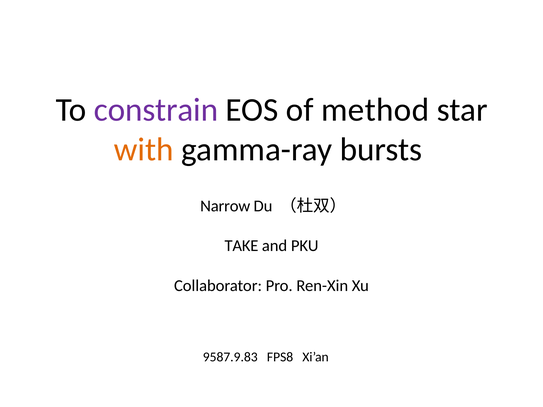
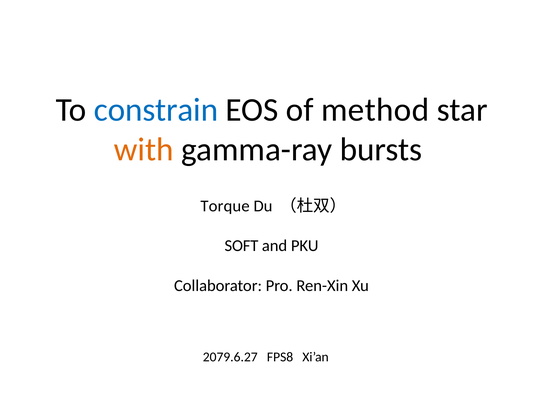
constrain colour: purple -> blue
Narrow: Narrow -> Torque
TAKE: TAKE -> SOFT
9587.9.83: 9587.9.83 -> 2079.6.27
